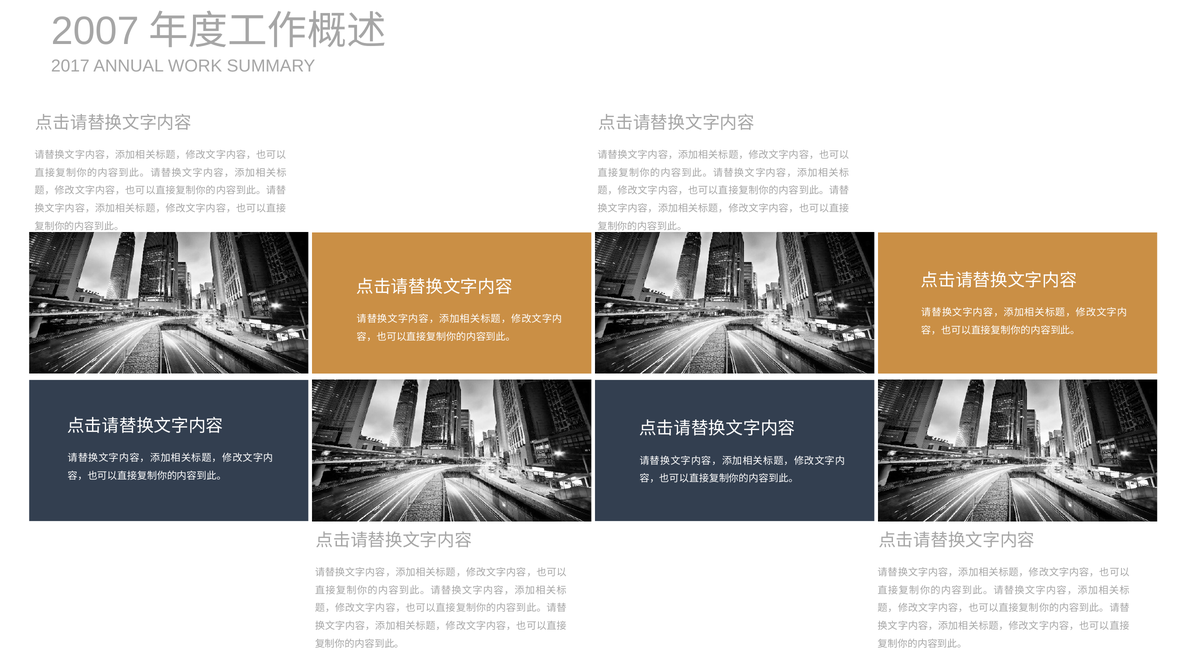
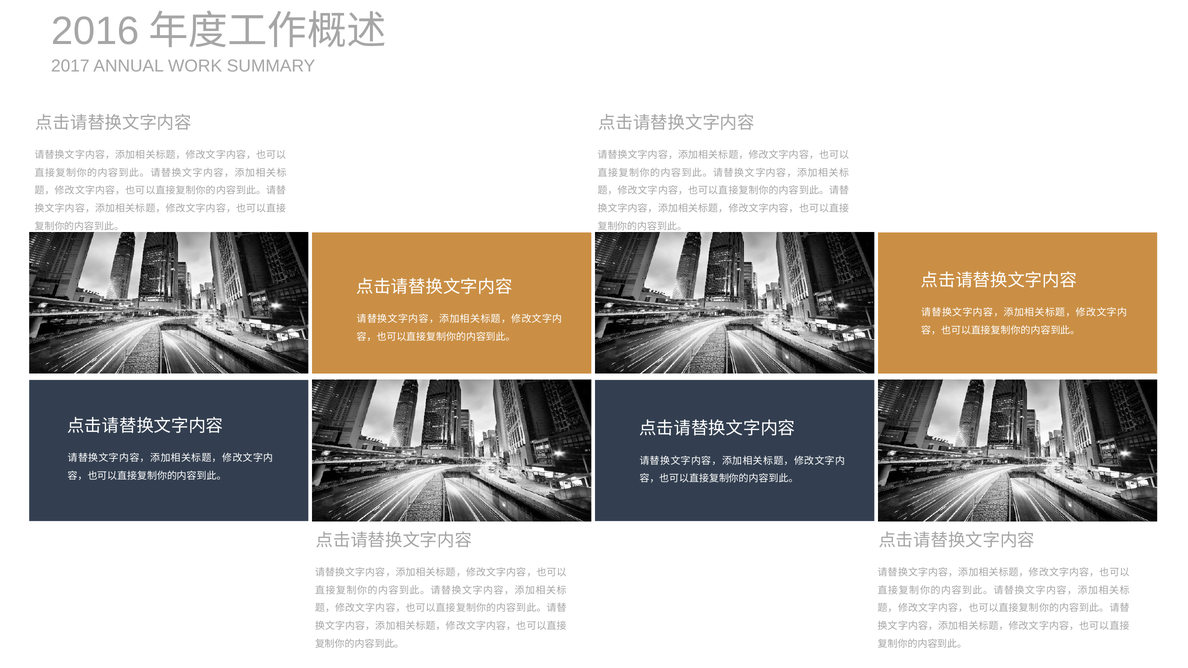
2007: 2007 -> 2016
